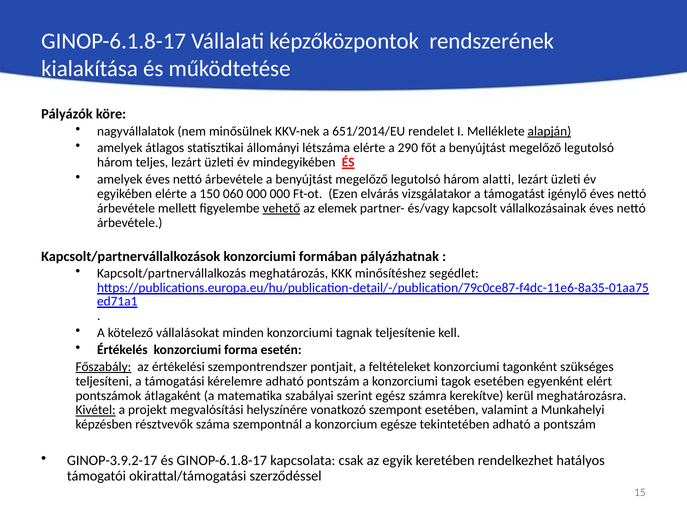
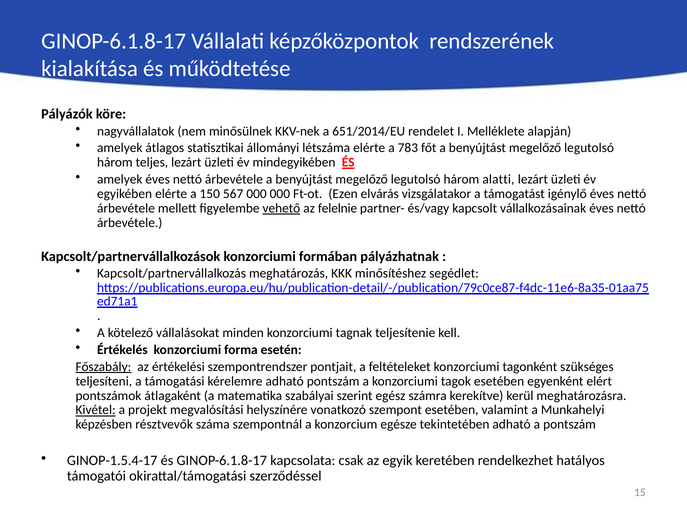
alapján underline: present -> none
290: 290 -> 783
060: 060 -> 567
elemek: elemek -> felelnie
GINOP-3.9.2-17: GINOP-3.9.2-17 -> GINOP-1.5.4-17
